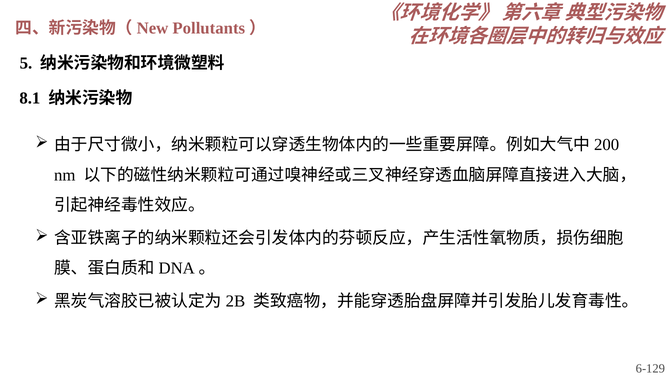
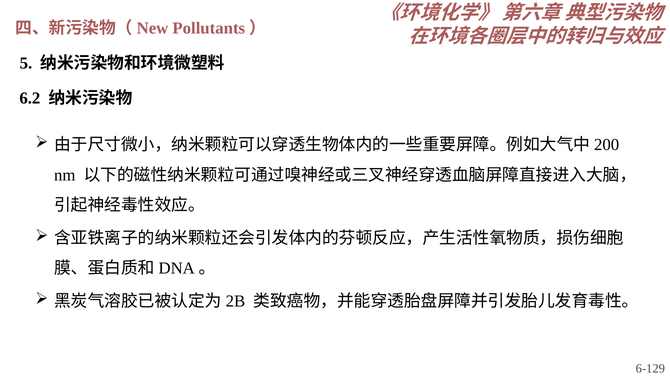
8.1: 8.1 -> 6.2
